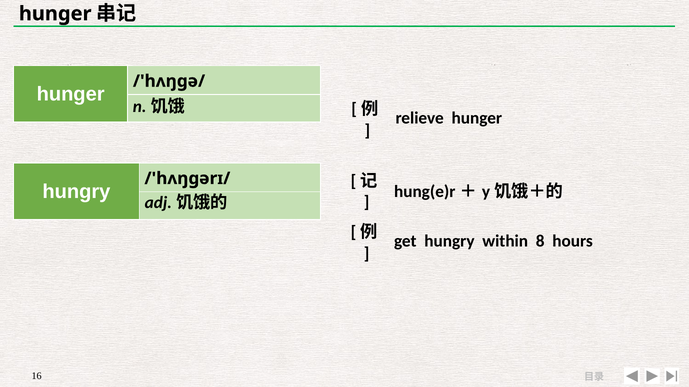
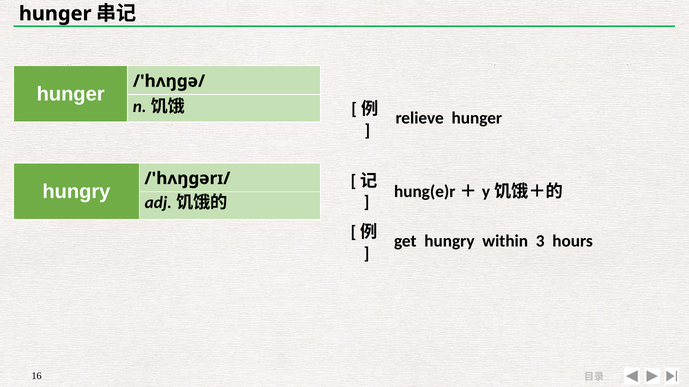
8: 8 -> 3
